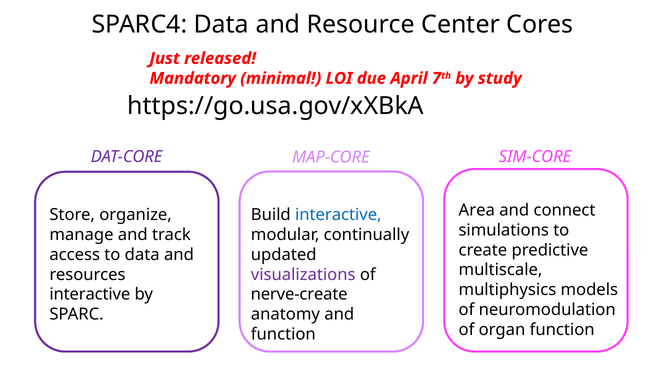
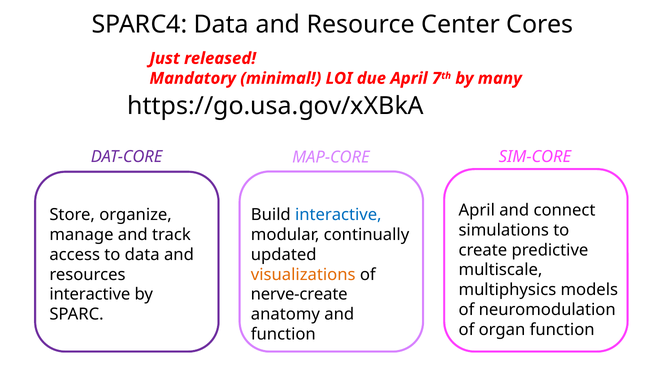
study: study -> many
Area at (477, 211): Area -> April
visualizations colour: purple -> orange
